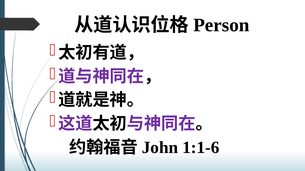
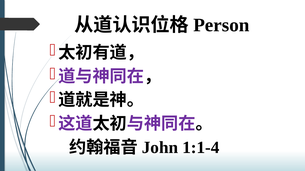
1:1-6: 1:1-6 -> 1:1-4
